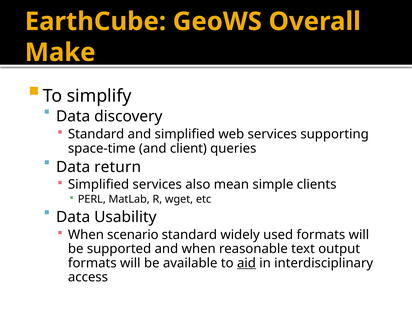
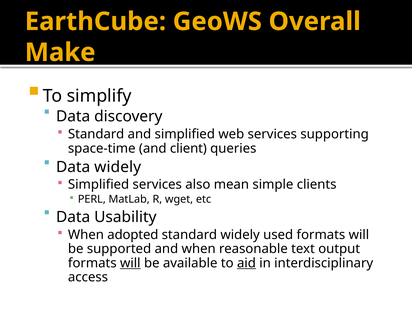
Data return: return -> widely
scenario: scenario -> adopted
will at (130, 263) underline: none -> present
